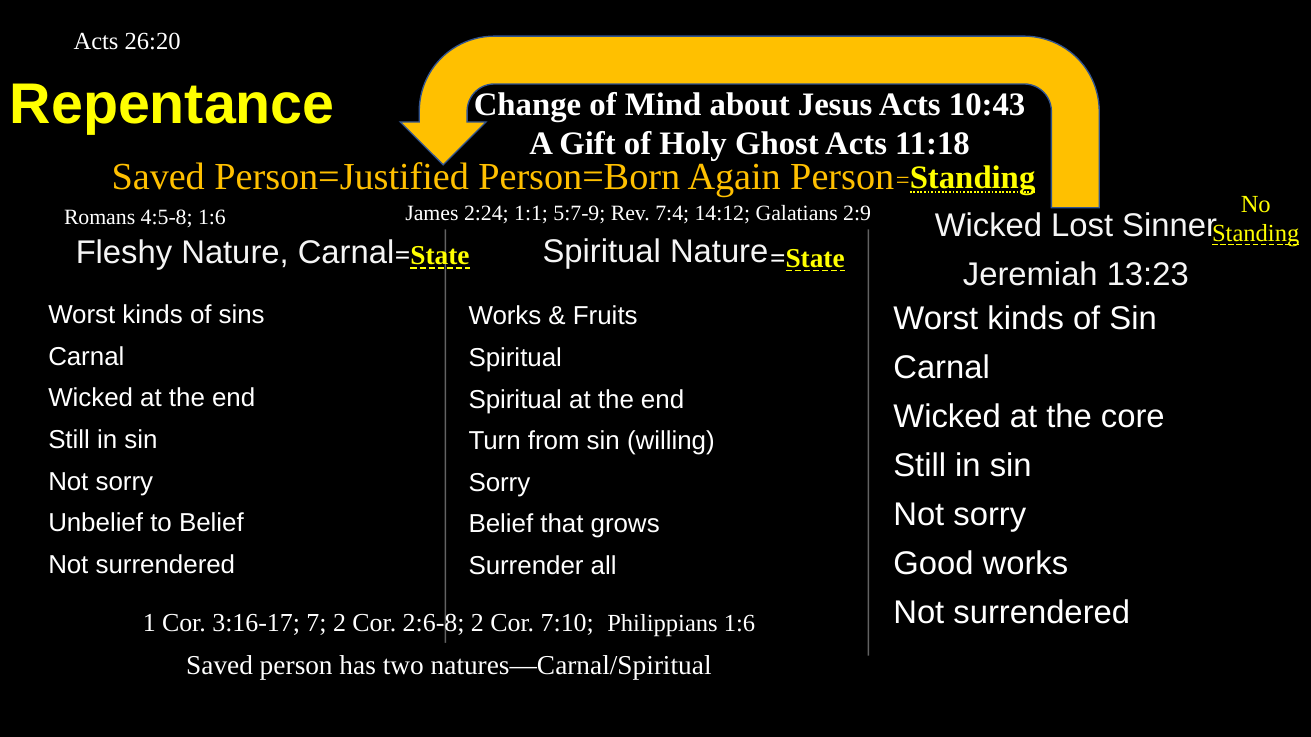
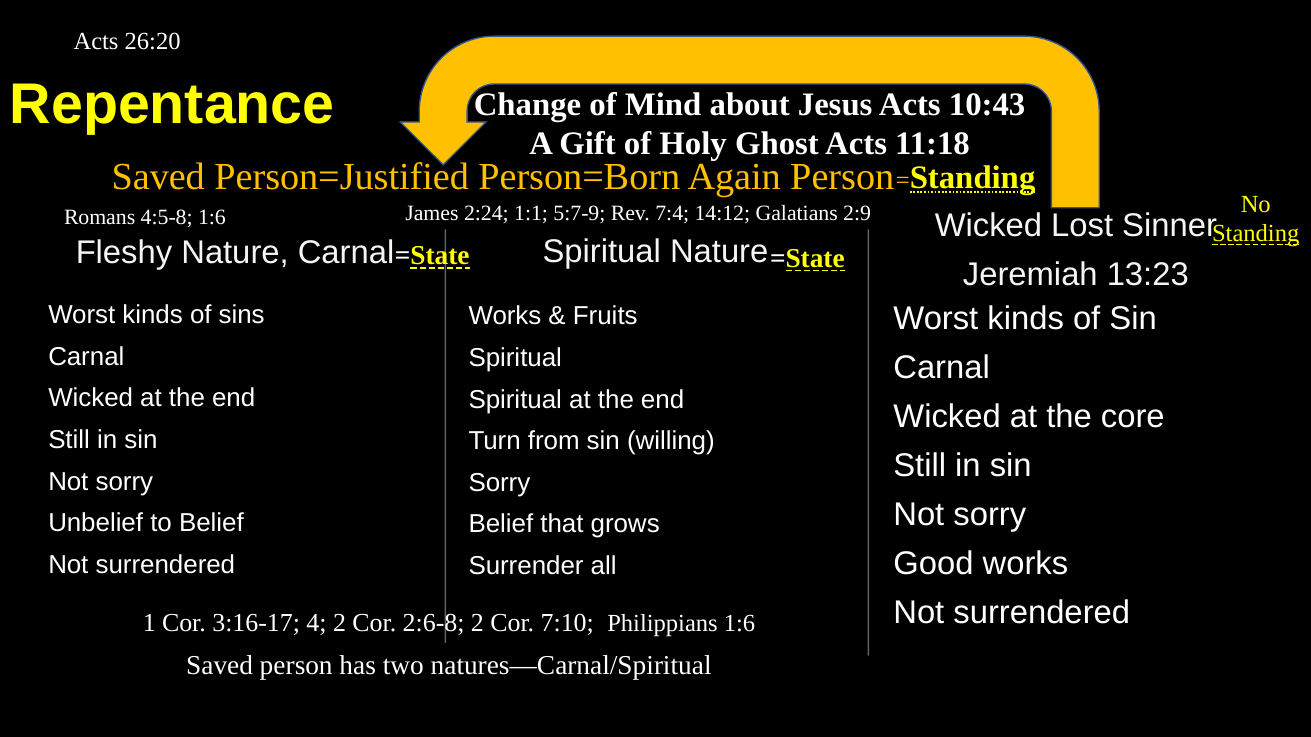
7: 7 -> 4
